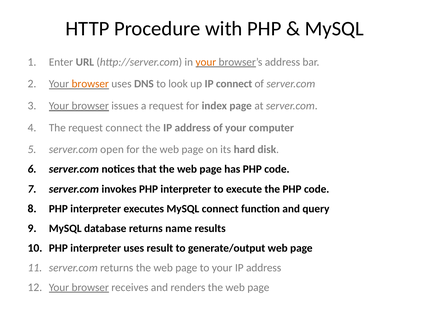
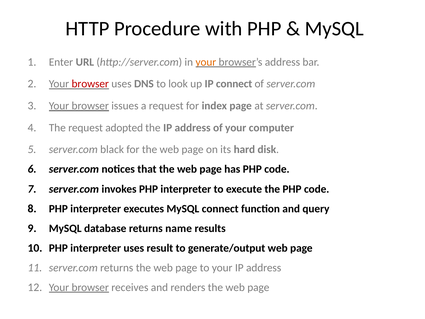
browser at (90, 84) colour: orange -> red
request connect: connect -> adopted
open: open -> black
